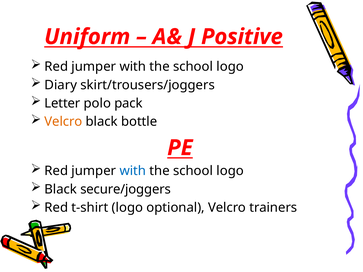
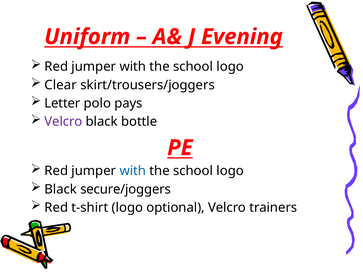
Positive: Positive -> Evening
Diary: Diary -> Clear
pack: pack -> pays
Velcro at (63, 122) colour: orange -> purple
